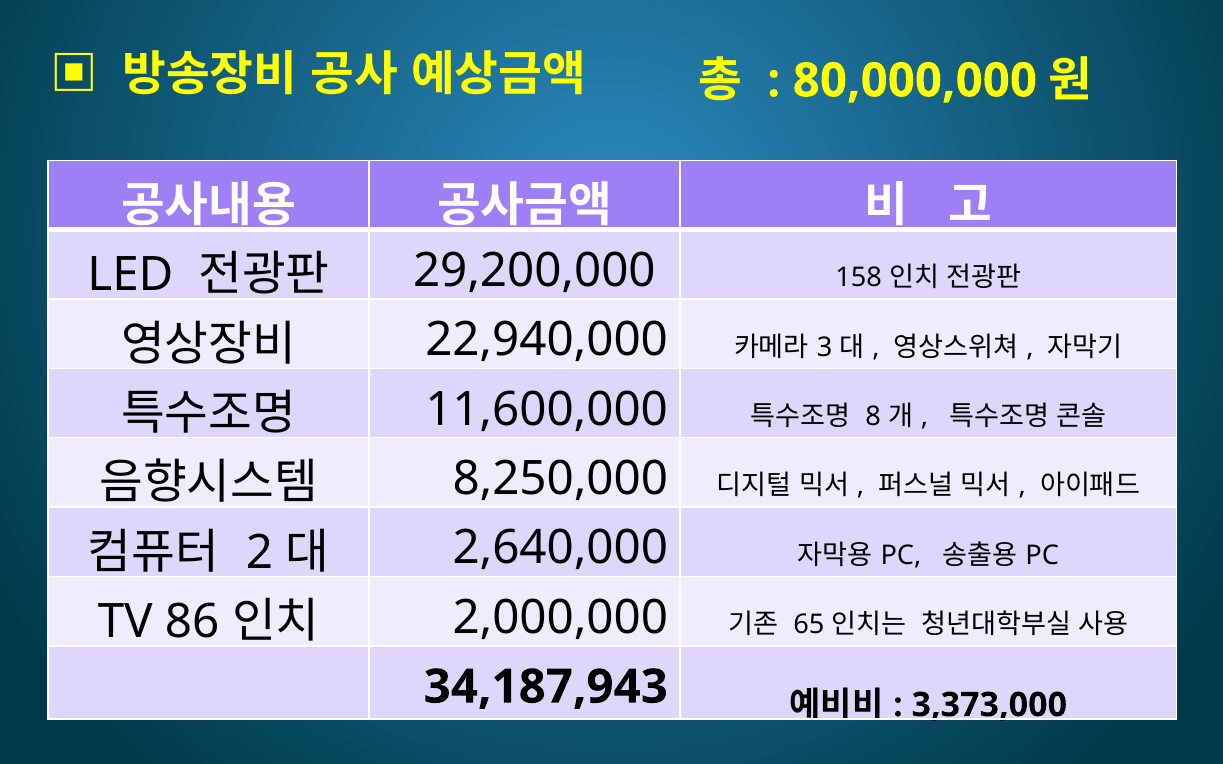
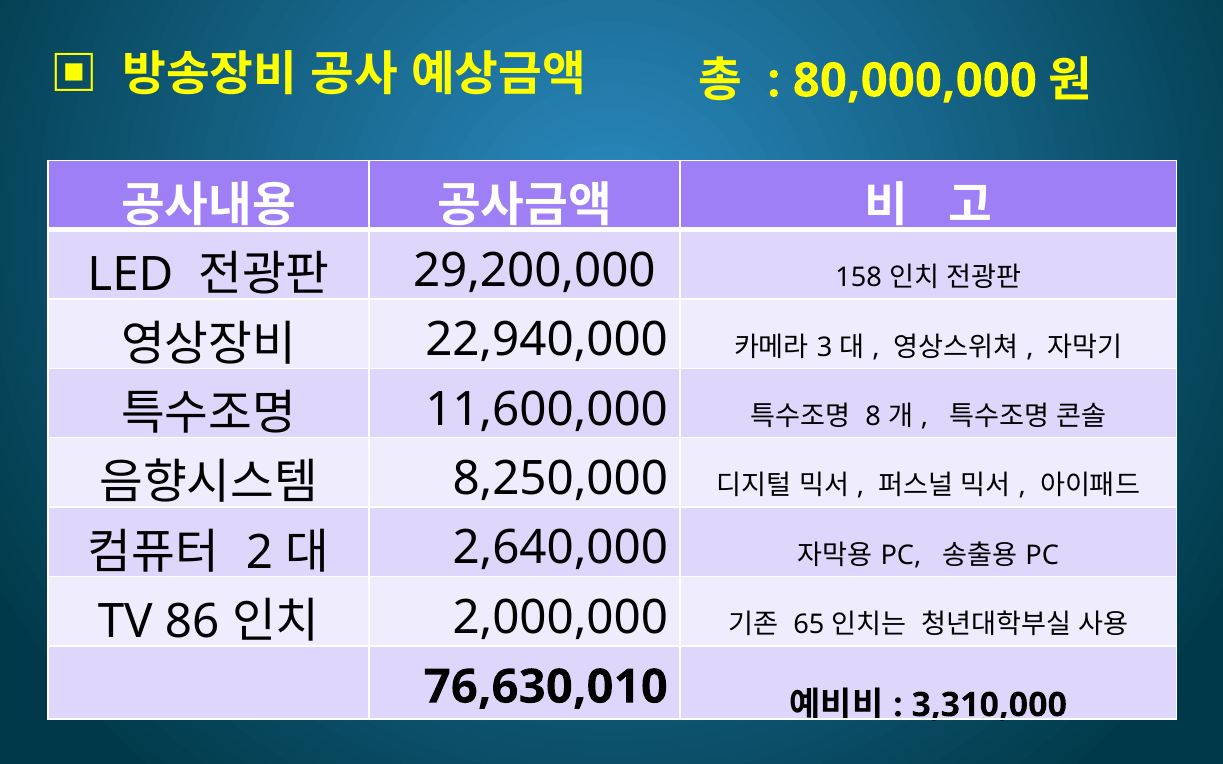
34,187,943: 34,187,943 -> 76,630,010
3,373,000: 3,373,000 -> 3,310,000
